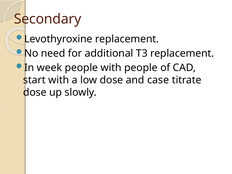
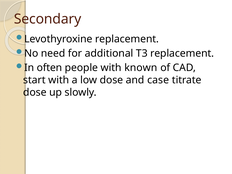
week: week -> often
with people: people -> known
